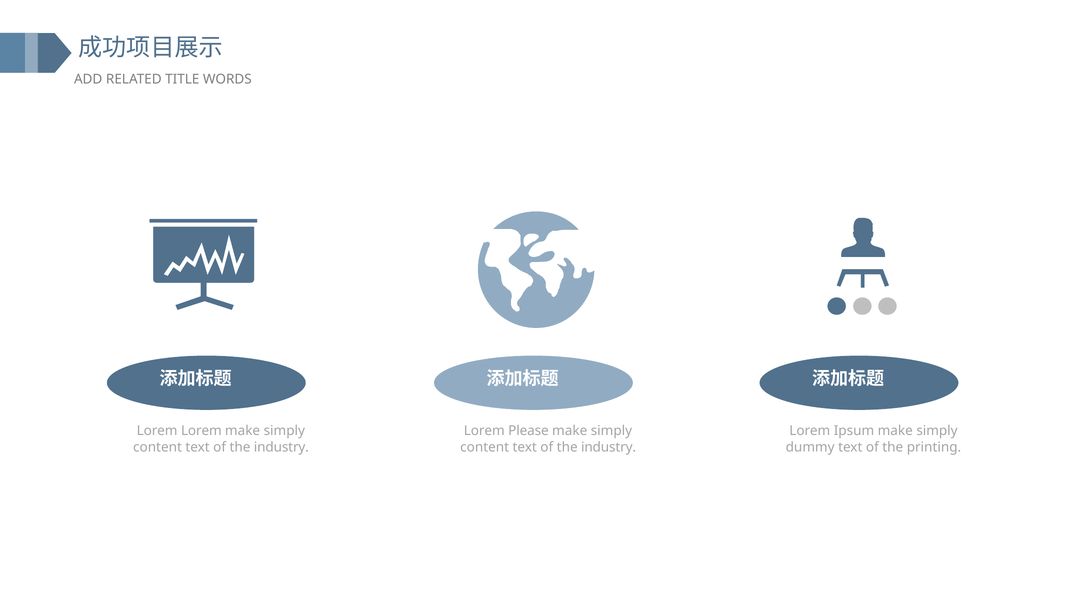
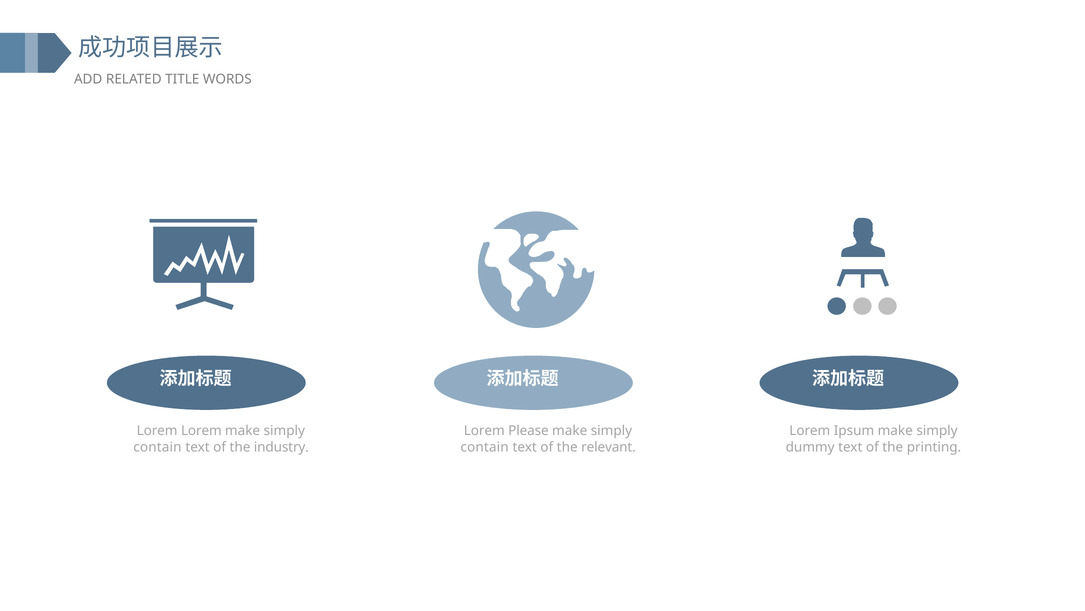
content at (157, 447): content -> contain
content at (485, 447): content -> contain
industry at (609, 447): industry -> relevant
